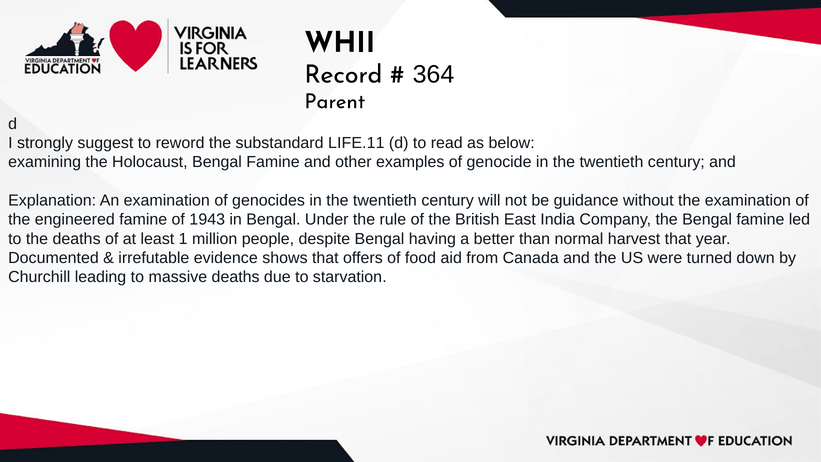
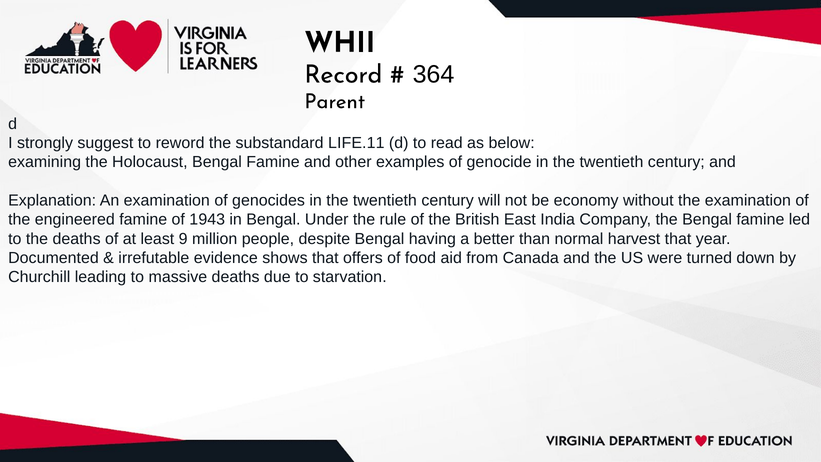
guidance: guidance -> economy
1: 1 -> 9
